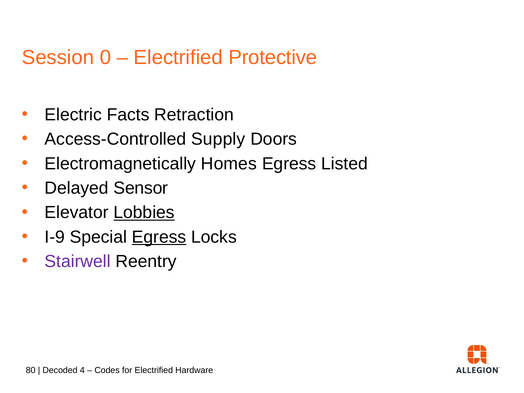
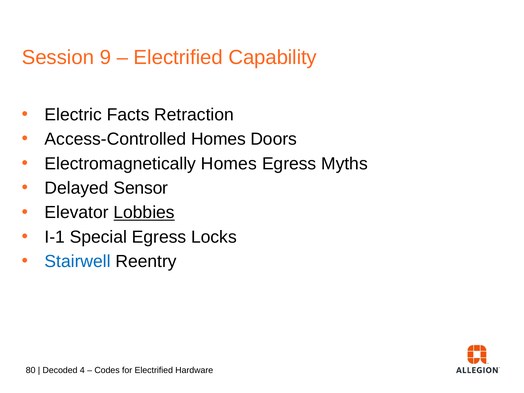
0: 0 -> 9
Protective: Protective -> Capability
Access-Controlled Supply: Supply -> Homes
Listed: Listed -> Myths
I-9: I-9 -> I-1
Egress at (159, 237) underline: present -> none
Stairwell colour: purple -> blue
